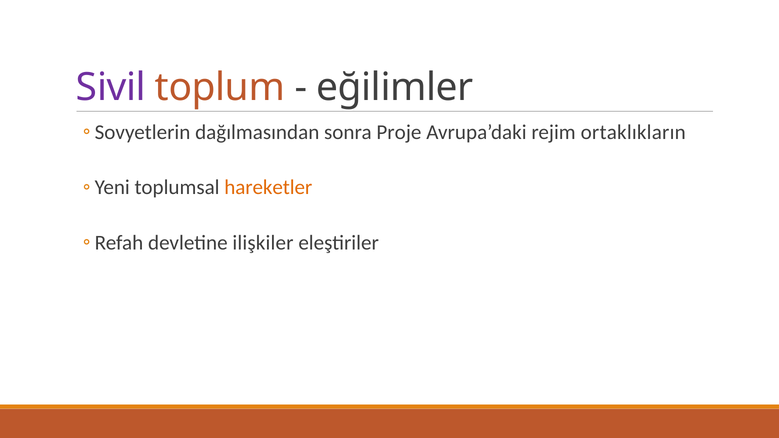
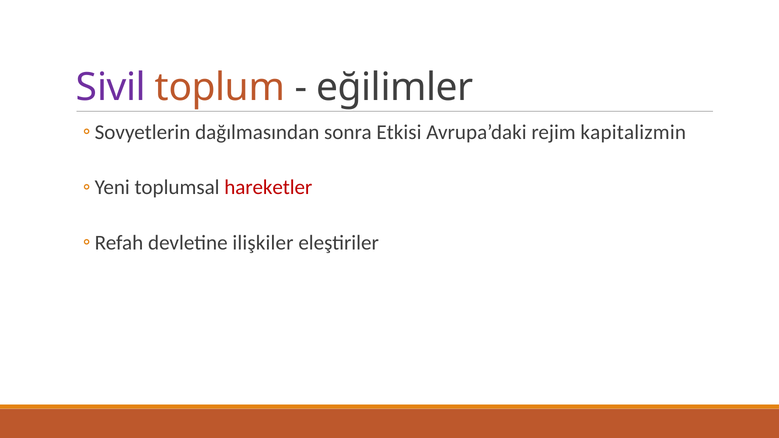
Proje: Proje -> Etkisi
ortaklıkların: ortaklıkların -> kapitalizmin
hareketler colour: orange -> red
